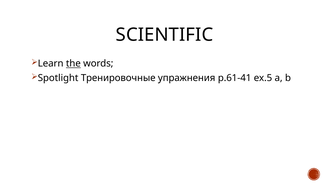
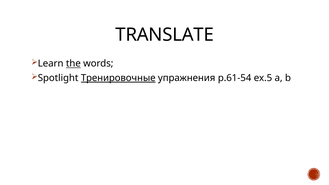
SCIENTIFIC: SCIENTIFIC -> TRANSLATE
Тренировочные underline: none -> present
p.61-41: p.61-41 -> p.61-54
